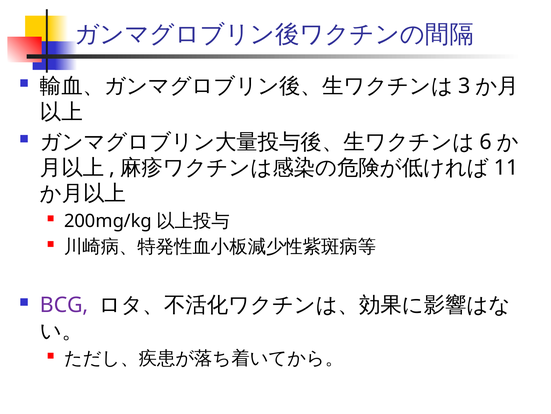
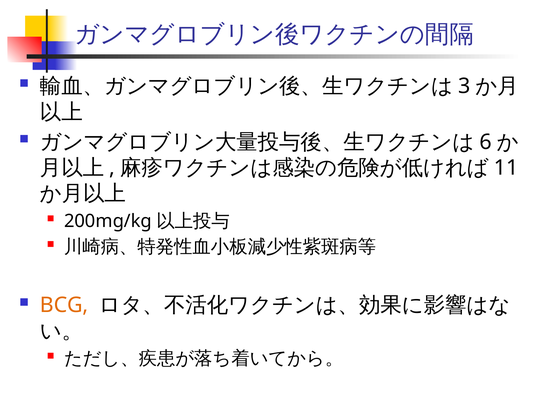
BCG colour: purple -> orange
